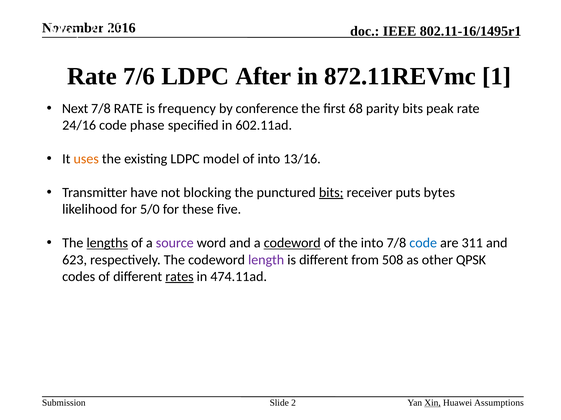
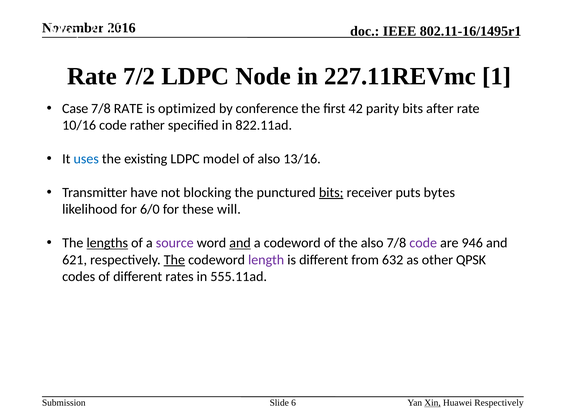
7/6: 7/6 -> 7/2
After: After -> Node
872.11REVmc: 872.11REVmc -> 227.11REVmc
Next: Next -> Case
frequency: frequency -> optimized
68: 68 -> 42
peak: peak -> after
24/16: 24/16 -> 10/16
phase: phase -> rather
602.11ad: 602.11ad -> 822.11ad
uses colour: orange -> blue
of into: into -> also
5/0: 5/0 -> 6/0
five: five -> will
and at (240, 243) underline: none -> present
codeword at (292, 243) underline: present -> none
the into: into -> also
code at (423, 243) colour: blue -> purple
311: 311 -> 946
623: 623 -> 621
The at (174, 260) underline: none -> present
508: 508 -> 632
rates underline: present -> none
474.11ad: 474.11ad -> 555.11ad
2: 2 -> 6
Huawei Assumptions: Assumptions -> Respectively
